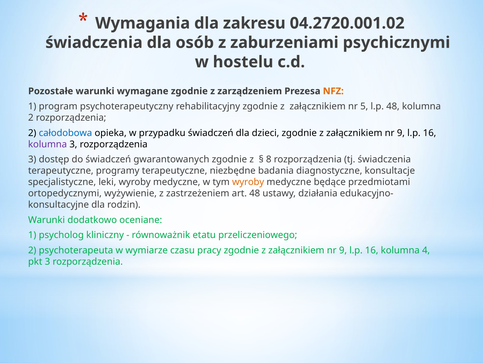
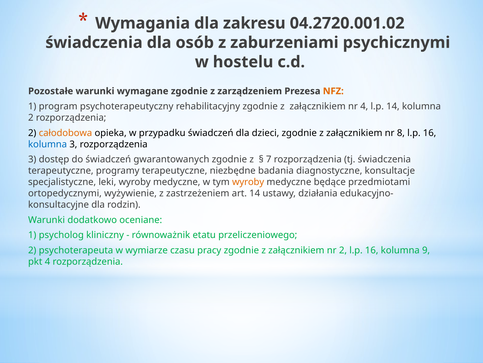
nr 5: 5 -> 4
l.p 48: 48 -> 14
całodobowa colour: blue -> orange
9 at (401, 133): 9 -> 8
kolumna at (48, 144) colour: purple -> blue
8: 8 -> 7
art 48: 48 -> 14
9 at (343, 250): 9 -> 2
4: 4 -> 9
pkt 3: 3 -> 4
